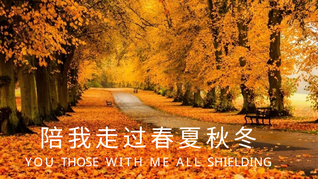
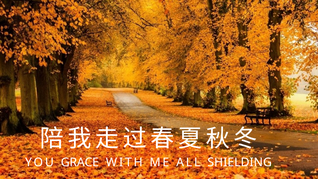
THOSE: THOSE -> GRACE
